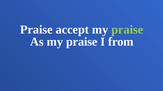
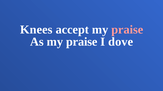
Praise at (36, 30): Praise -> Knees
praise at (127, 30) colour: light green -> pink
from: from -> dove
